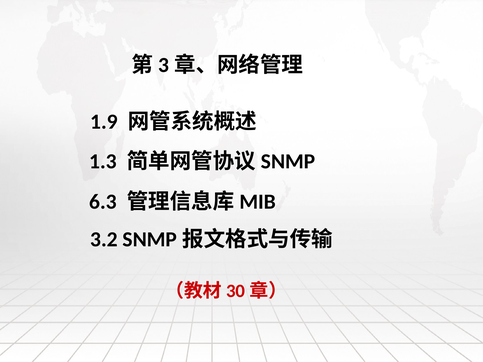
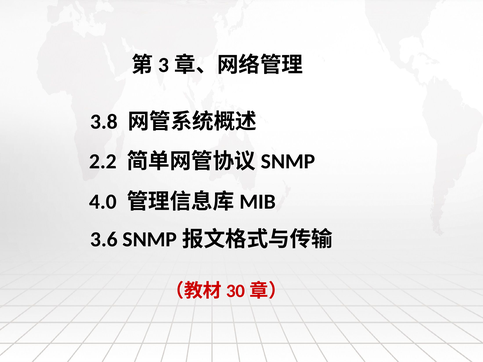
1.9: 1.9 -> 3.8
1.3: 1.3 -> 2.2
6.3: 6.3 -> 4.0
3.2: 3.2 -> 3.6
